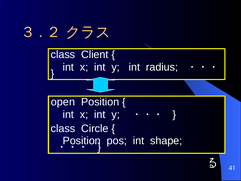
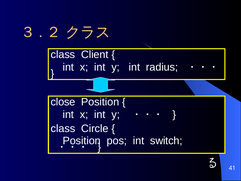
open: open -> close
shape: shape -> switch
